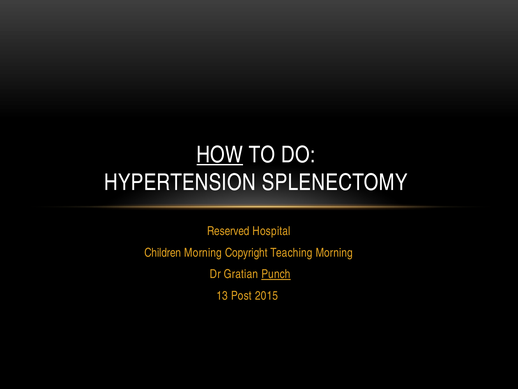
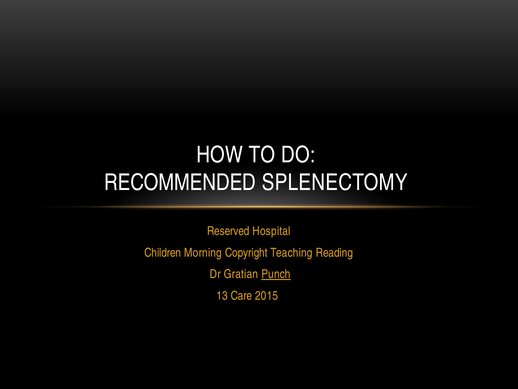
HOW underline: present -> none
HYPERTENSION: HYPERTENSION -> RECOMMENDED
Teaching Morning: Morning -> Reading
Post: Post -> Care
